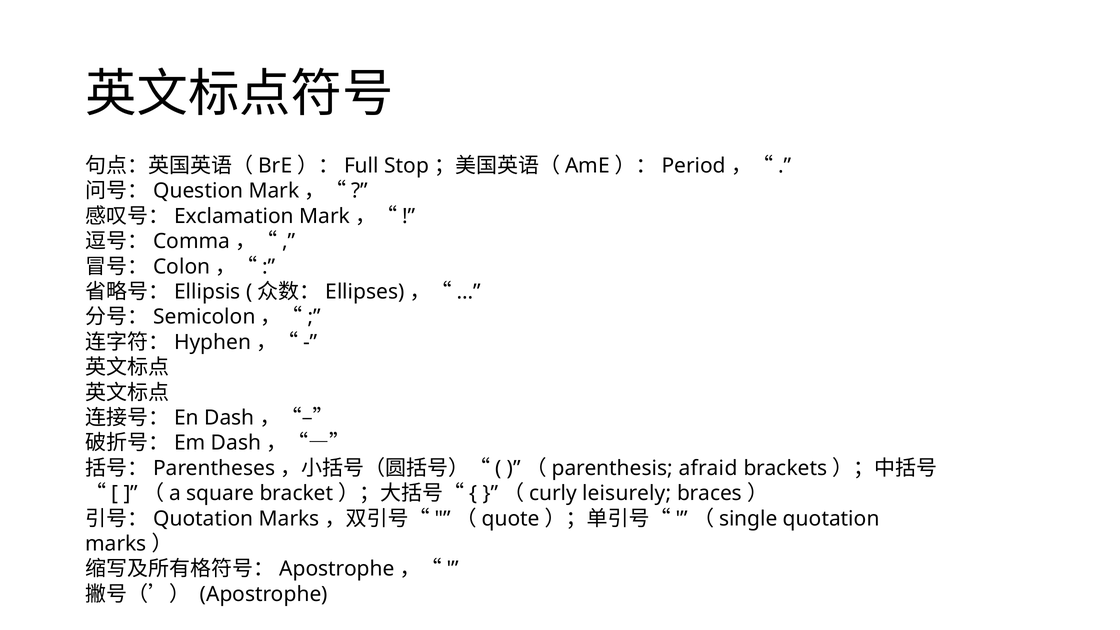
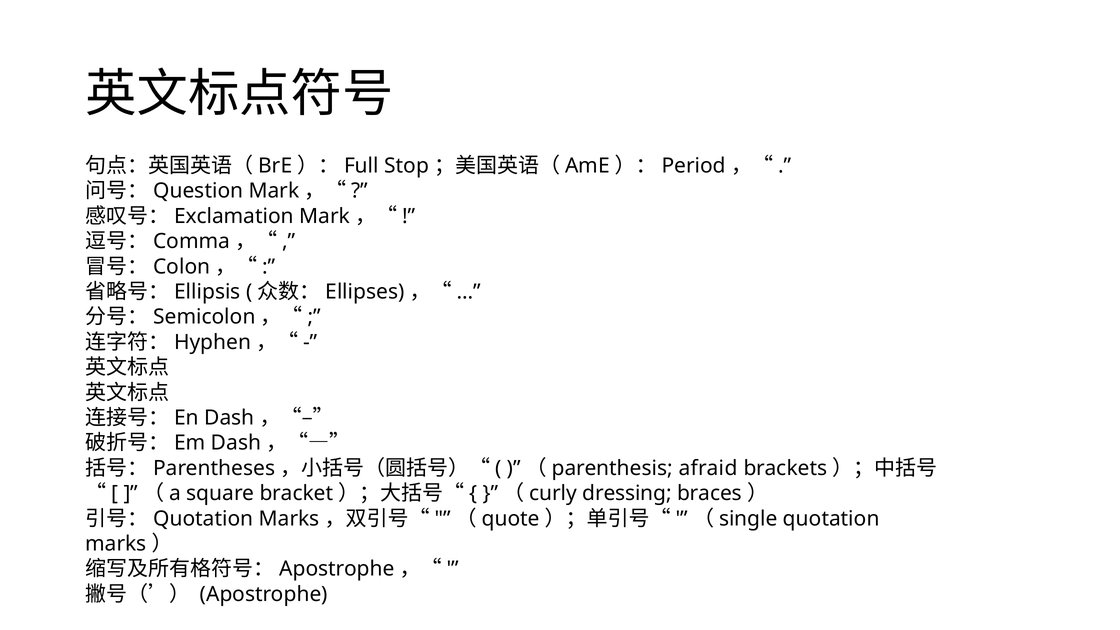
leisurely: leisurely -> dressing
